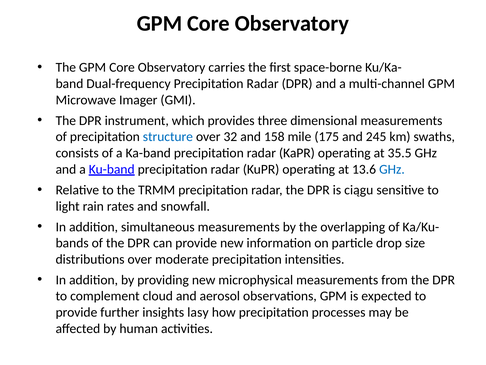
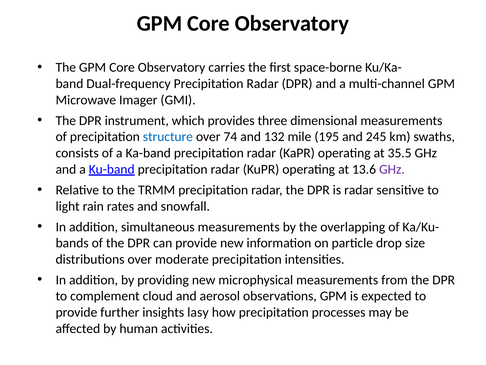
32: 32 -> 74
158: 158 -> 132
175: 175 -> 195
GHz at (392, 169) colour: blue -> purple
is ciągu: ciągu -> radar
